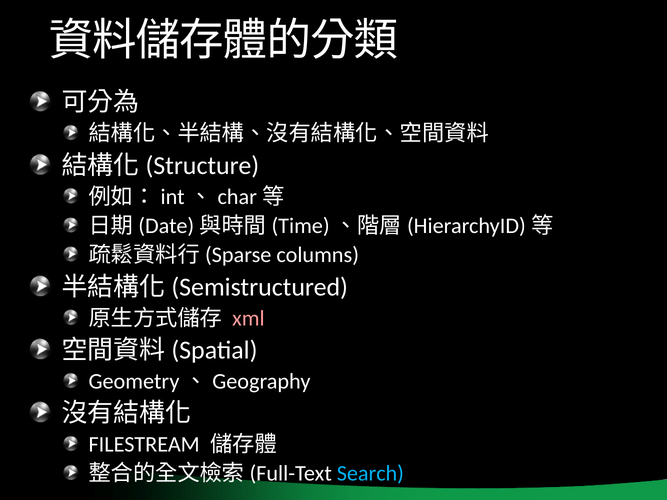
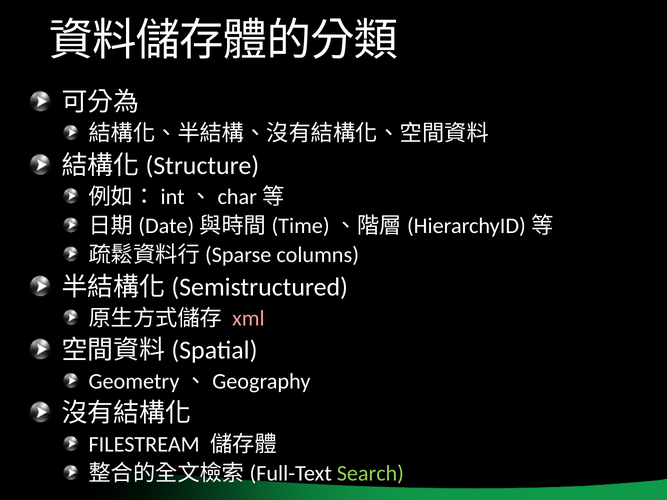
Search colour: light blue -> light green
